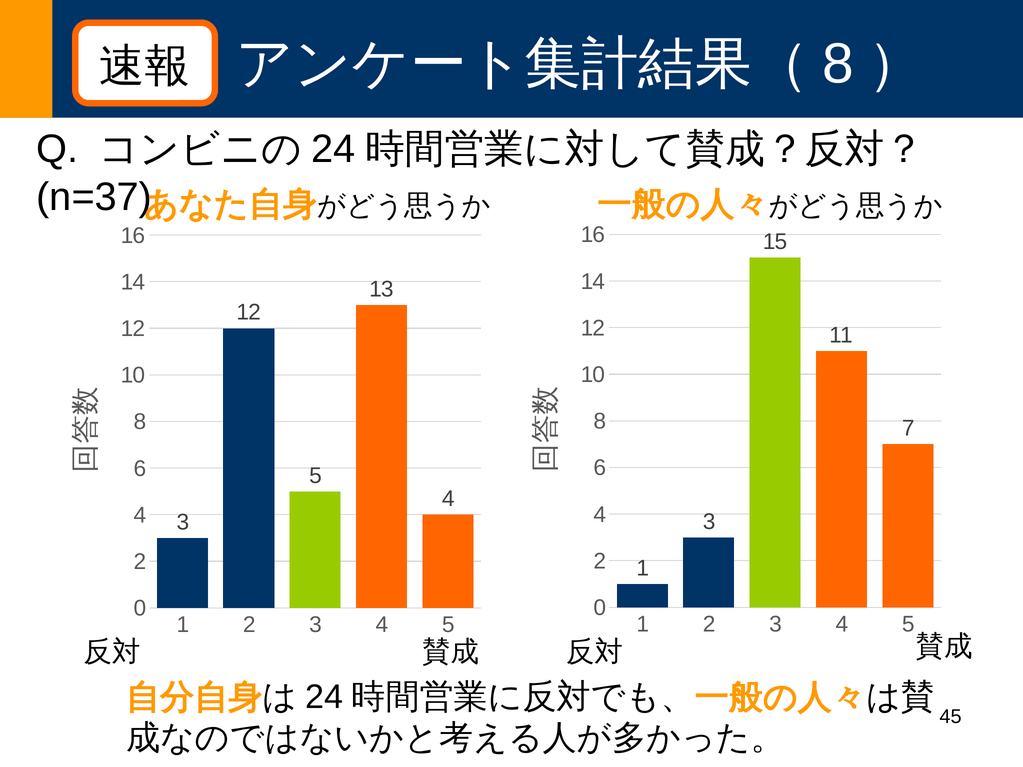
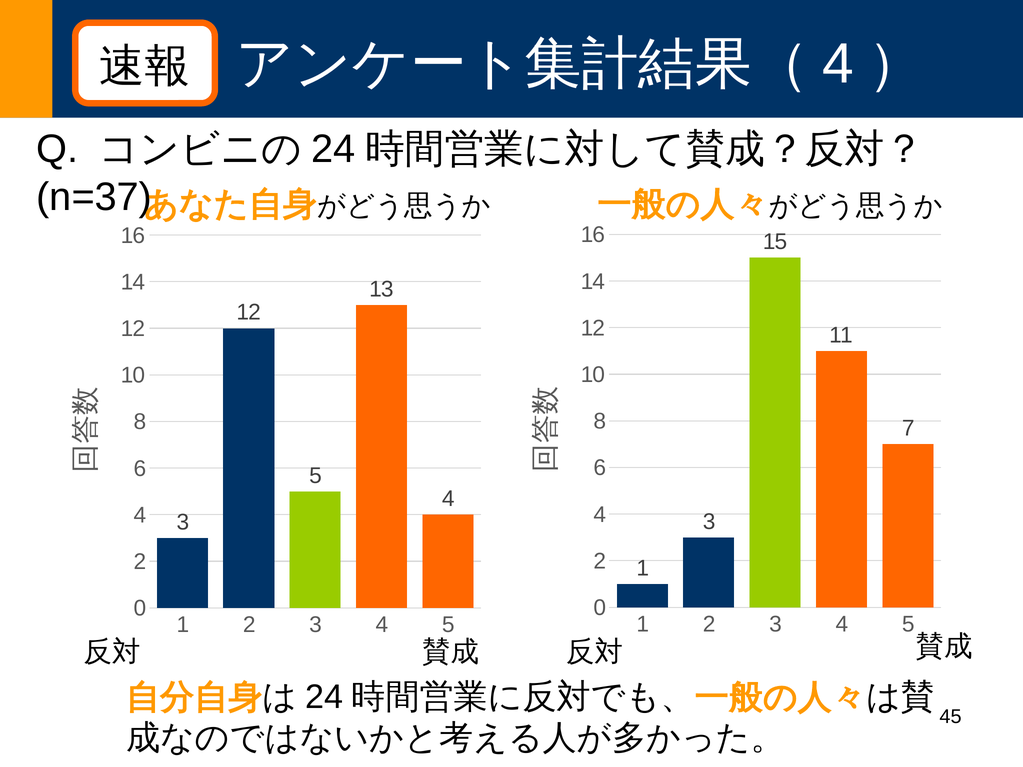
8 at (838, 64): 8 -> 4
